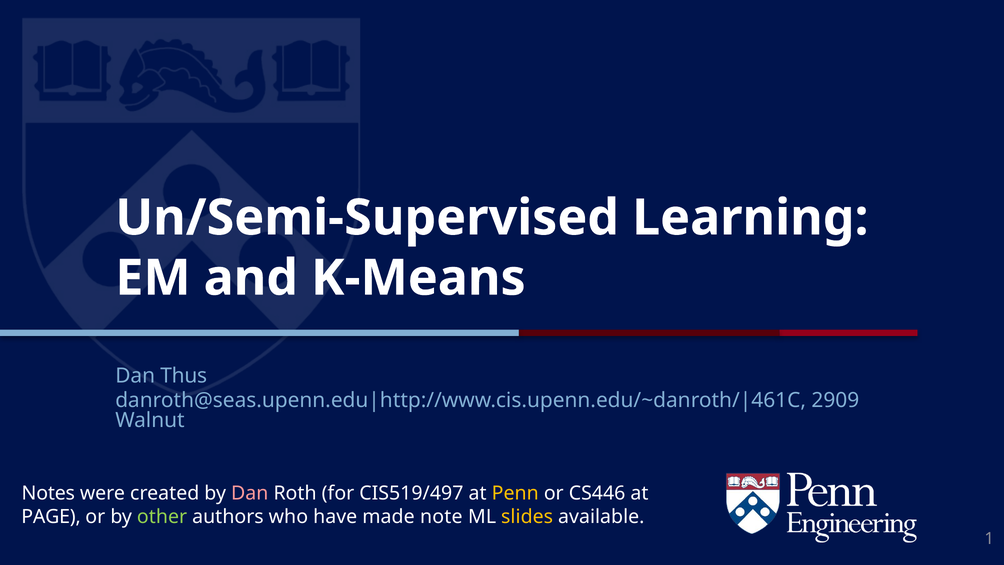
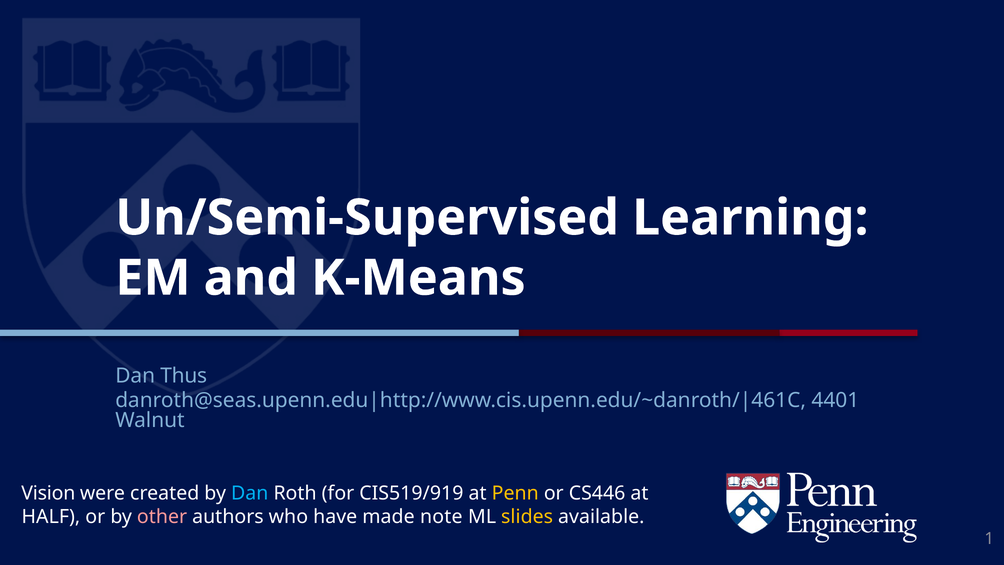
2909: 2909 -> 4401
Notes: Notes -> Vision
Dan at (250, 493) colour: pink -> light blue
CIS519/497: CIS519/497 -> CIS519/919
PAGE: PAGE -> HALF
other colour: light green -> pink
